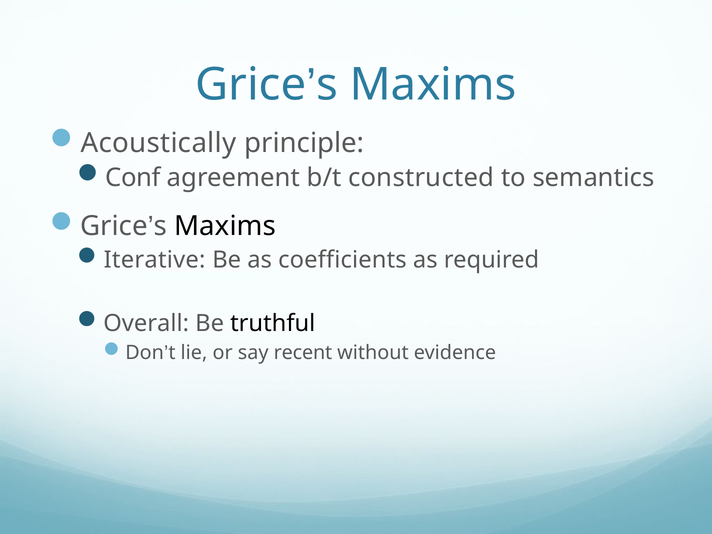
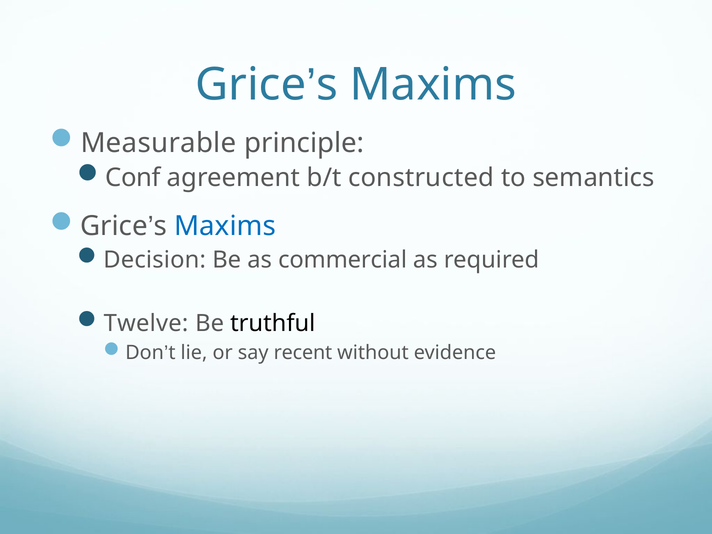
Acoustically: Acoustically -> Measurable
Maxims at (225, 226) colour: black -> blue
Iterative: Iterative -> Decision
coefficients: coefficients -> commercial
Overall: Overall -> Twelve
